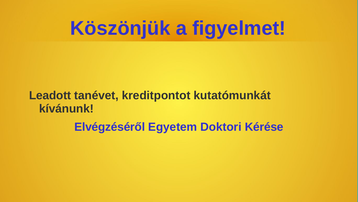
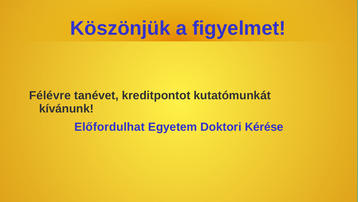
Leadott: Leadott -> Félévre
Elvégzéséről: Elvégzéséről -> Előfordulhat
